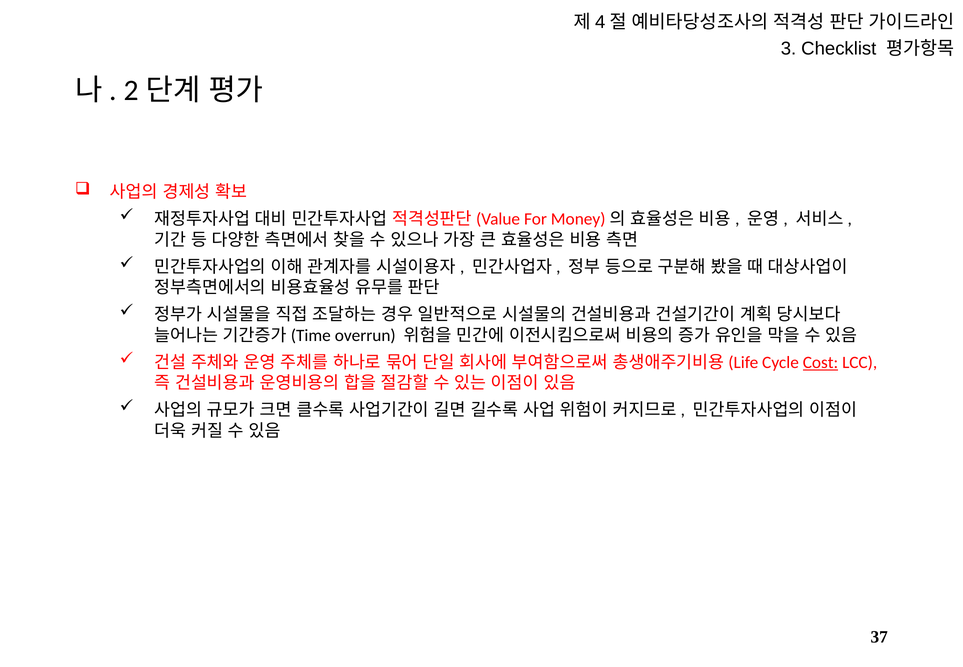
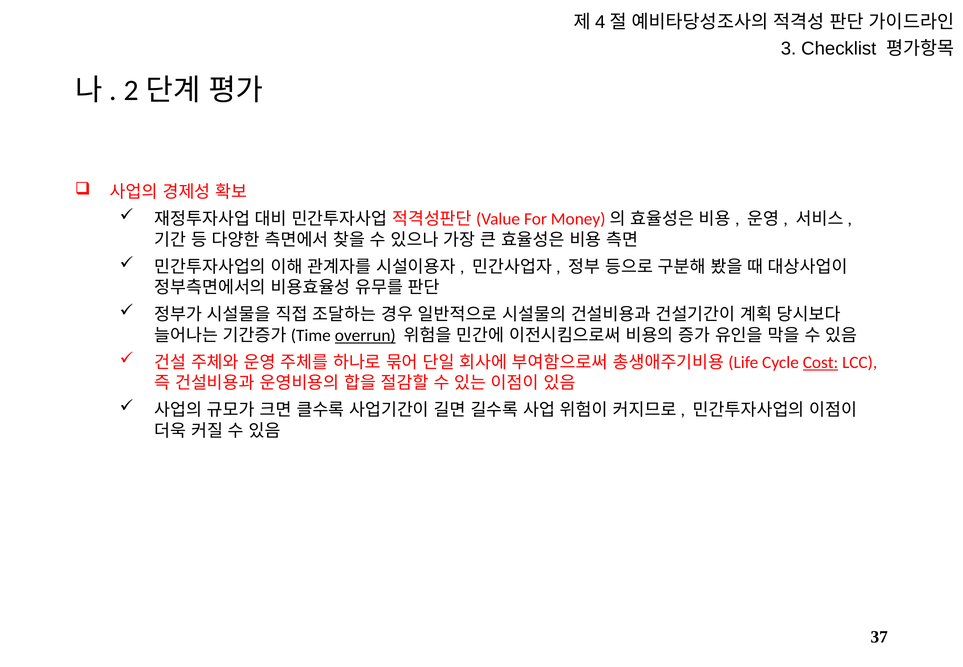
overrun underline: none -> present
